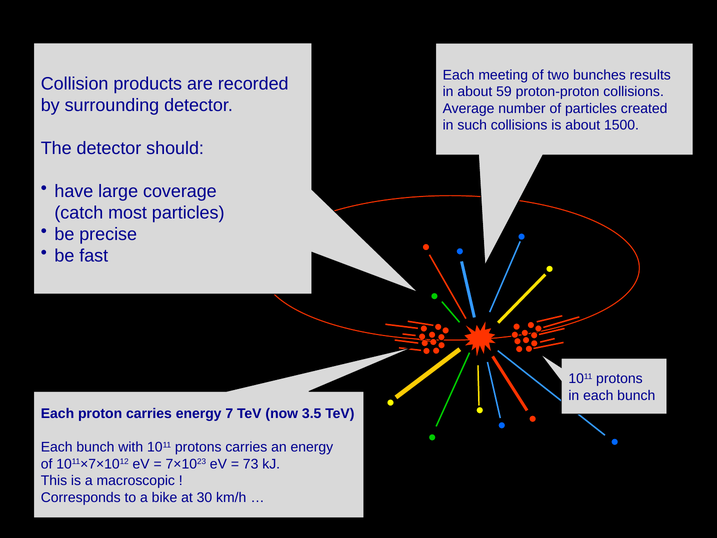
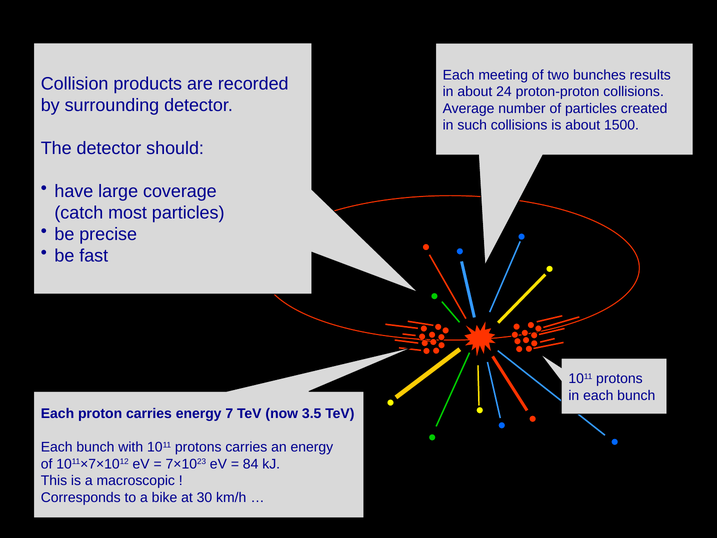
59: 59 -> 24
73: 73 -> 84
